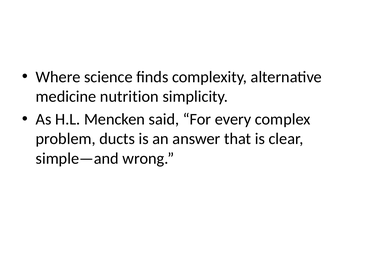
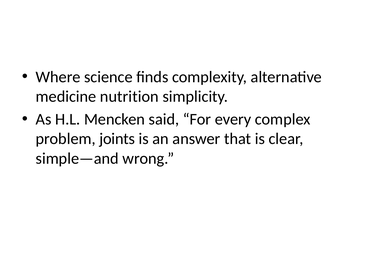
ducts: ducts -> joints
